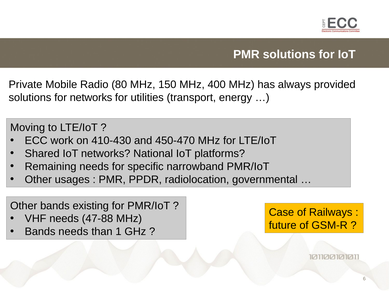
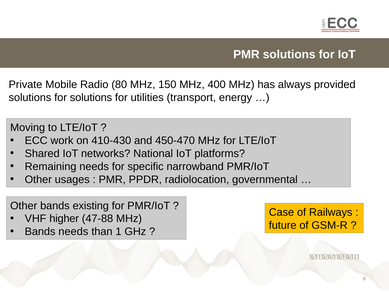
for networks: networks -> solutions
VHF needs: needs -> higher
